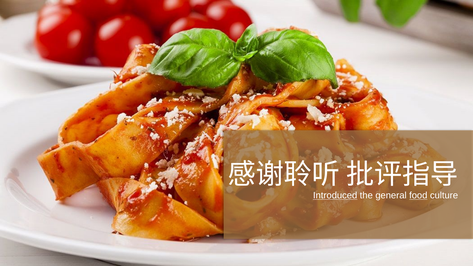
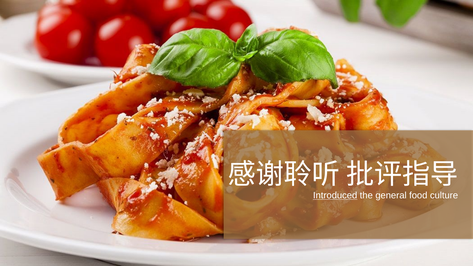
food underline: present -> none
